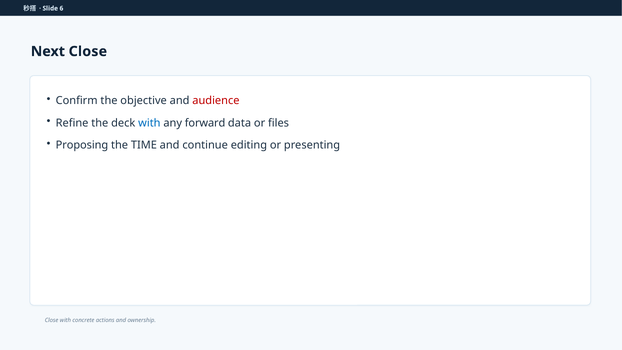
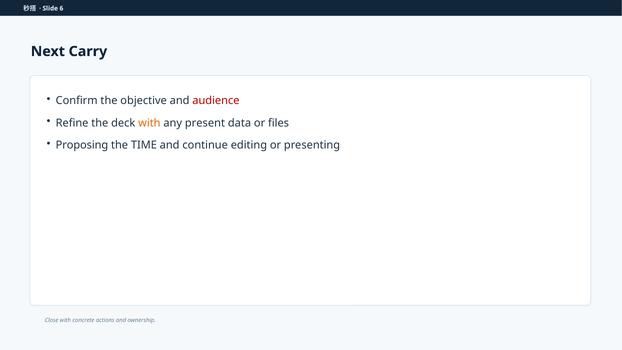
Next Close: Close -> Carry
with at (149, 123) colour: blue -> orange
forward: forward -> present
